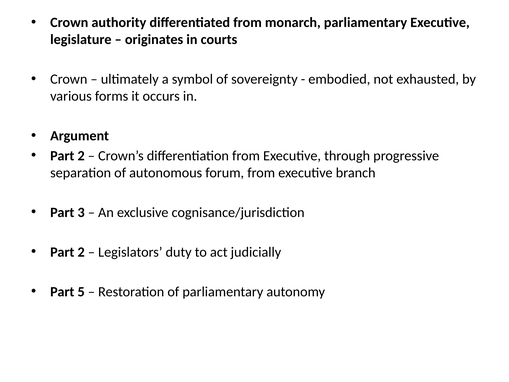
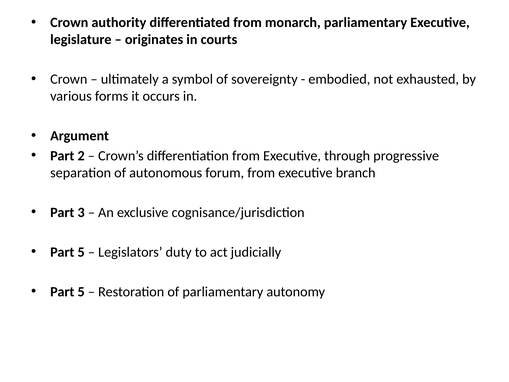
2 at (81, 252): 2 -> 5
